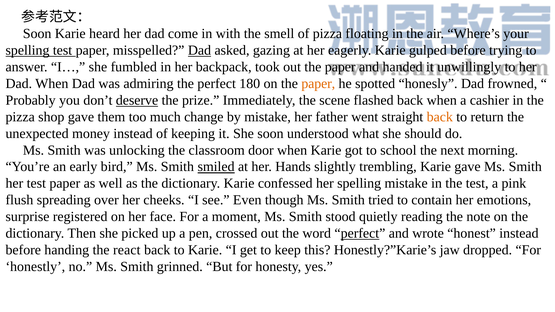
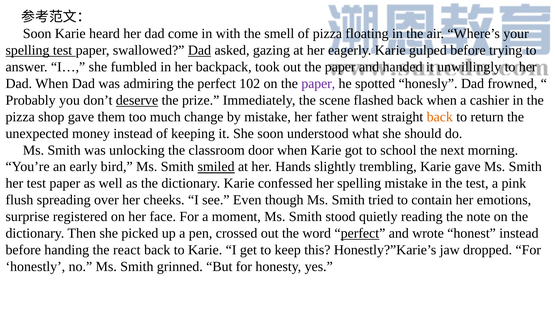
misspelled: misspelled -> swallowed
180: 180 -> 102
paper at (318, 84) colour: orange -> purple
